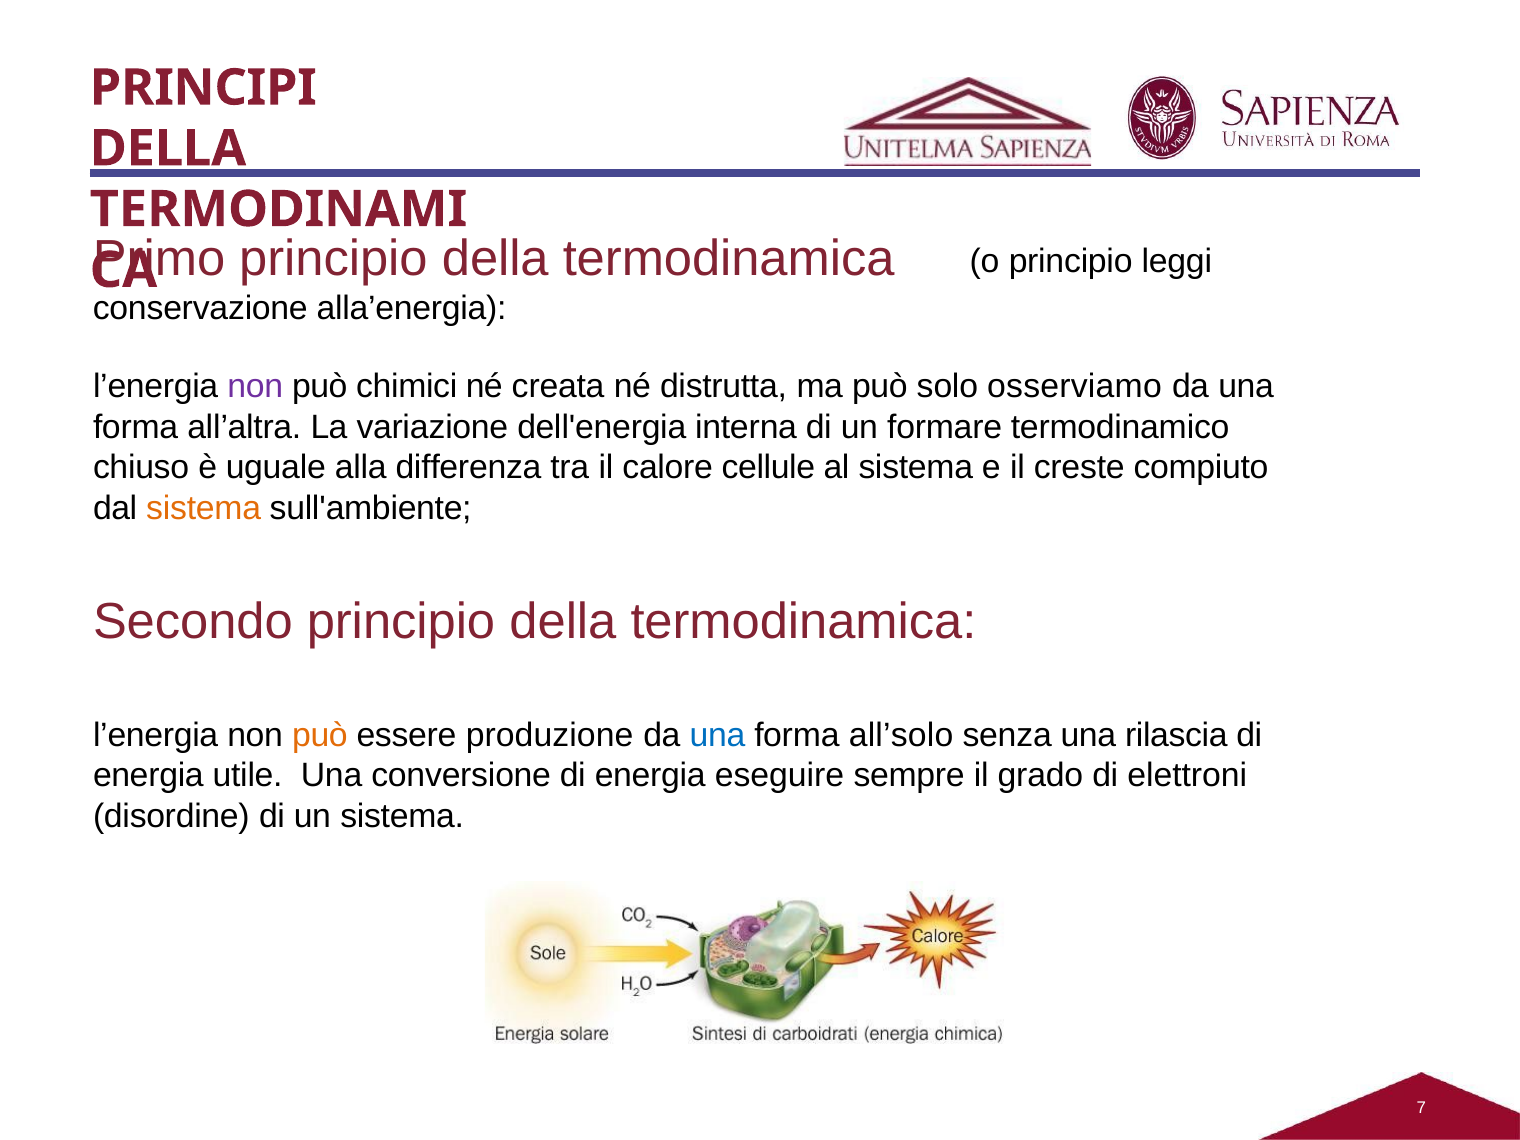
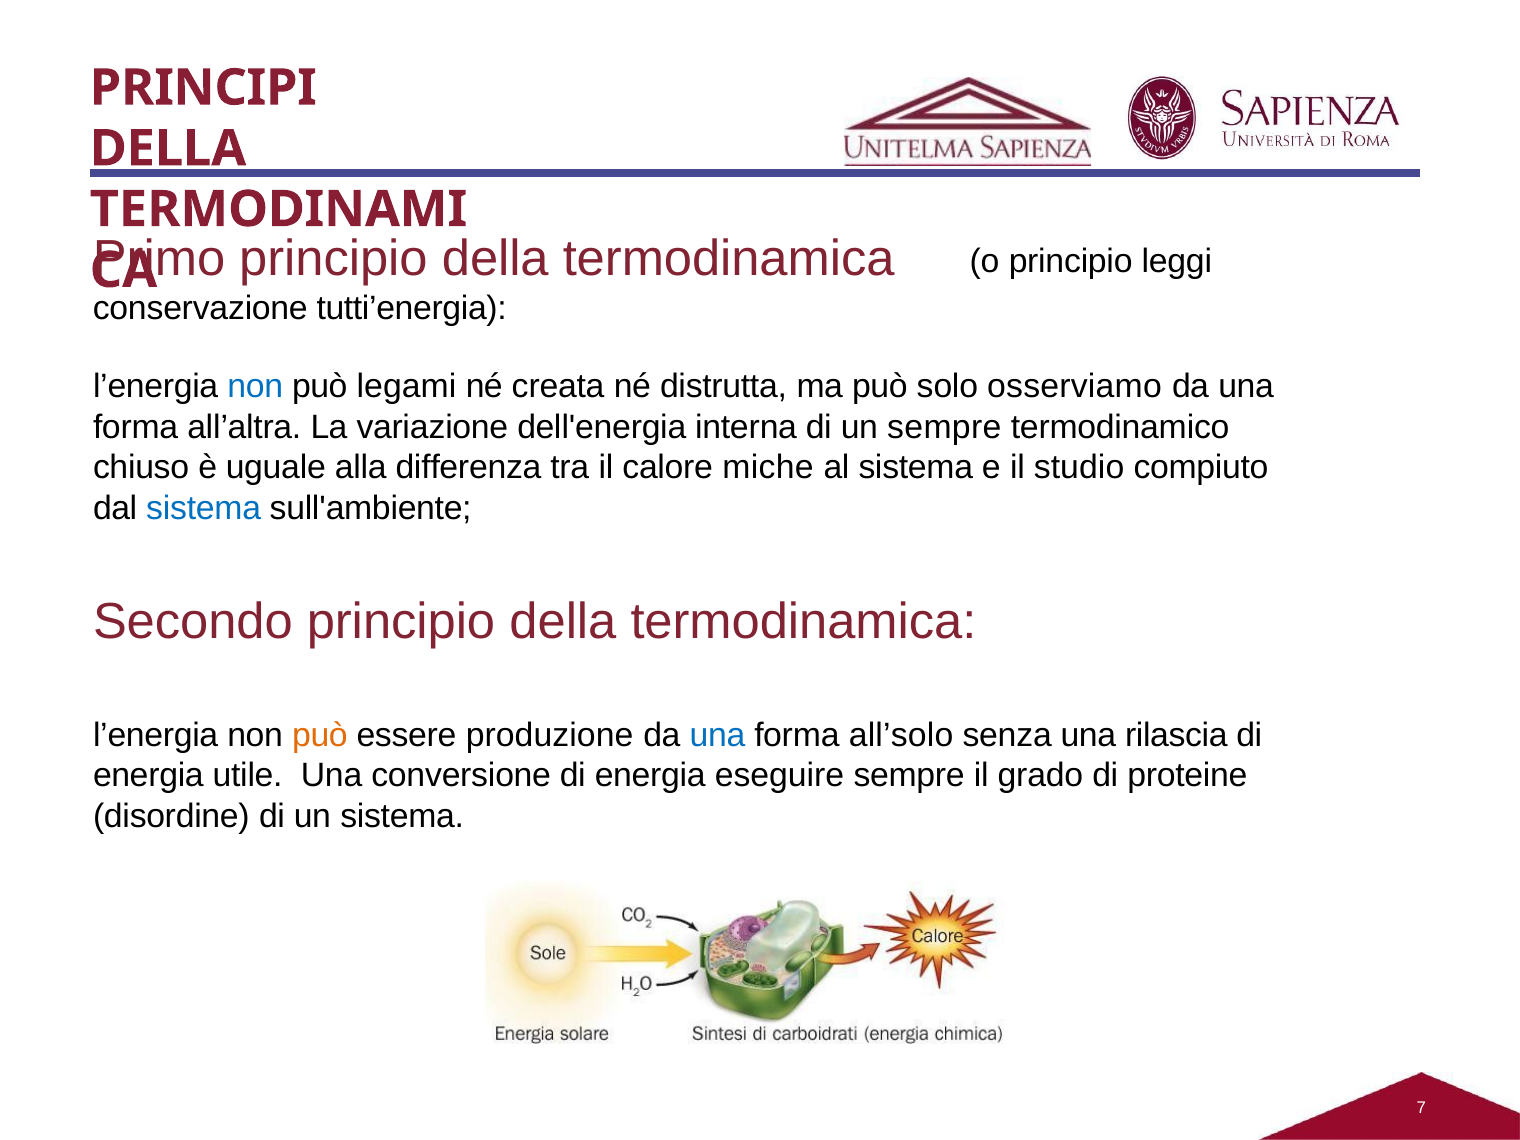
alla’energia: alla’energia -> tutti’energia
non at (255, 386) colour: purple -> blue
chimici: chimici -> legami
un formare: formare -> sempre
cellule: cellule -> miche
creste: creste -> studio
sistema at (204, 508) colour: orange -> blue
elettroni: elettroni -> proteine
